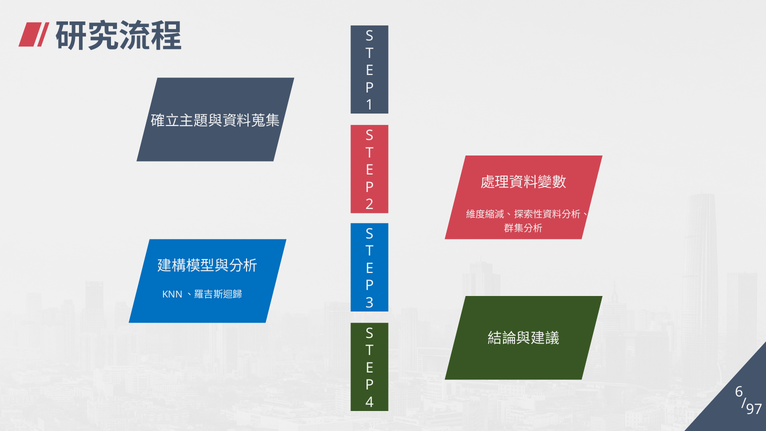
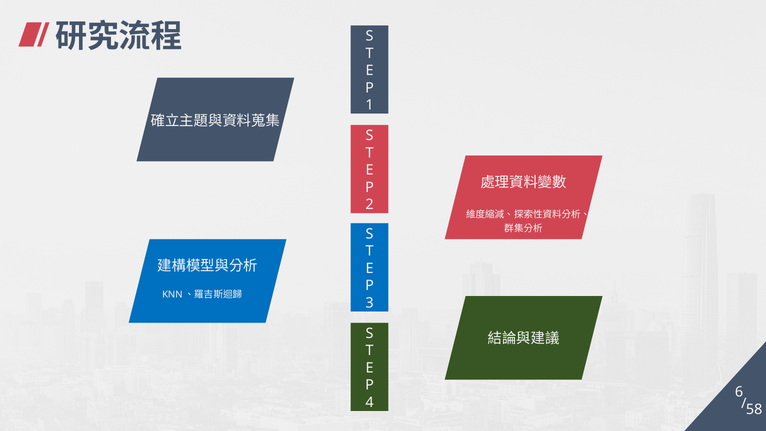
97: 97 -> 58
